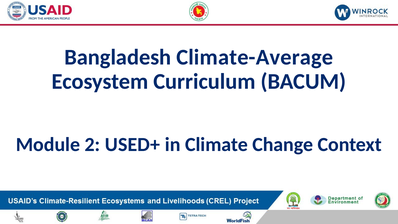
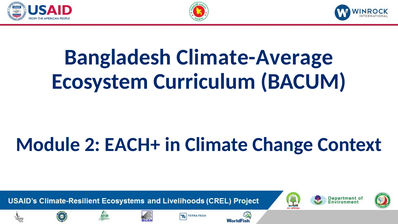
USED+: USED+ -> EACH+
